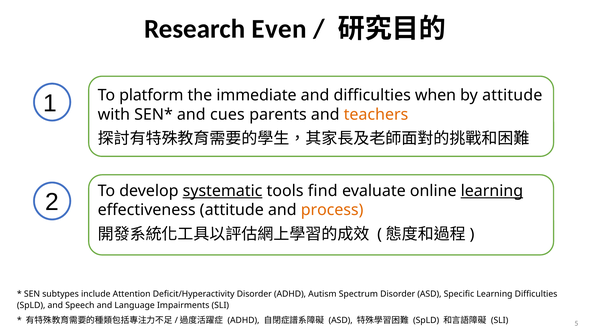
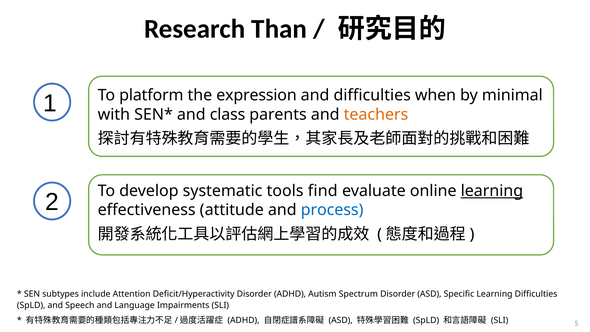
Even: Even -> Than
immediate: immediate -> expression
by attitude: attitude -> minimal
cues: cues -> class
systematic underline: present -> none
process colour: orange -> blue
